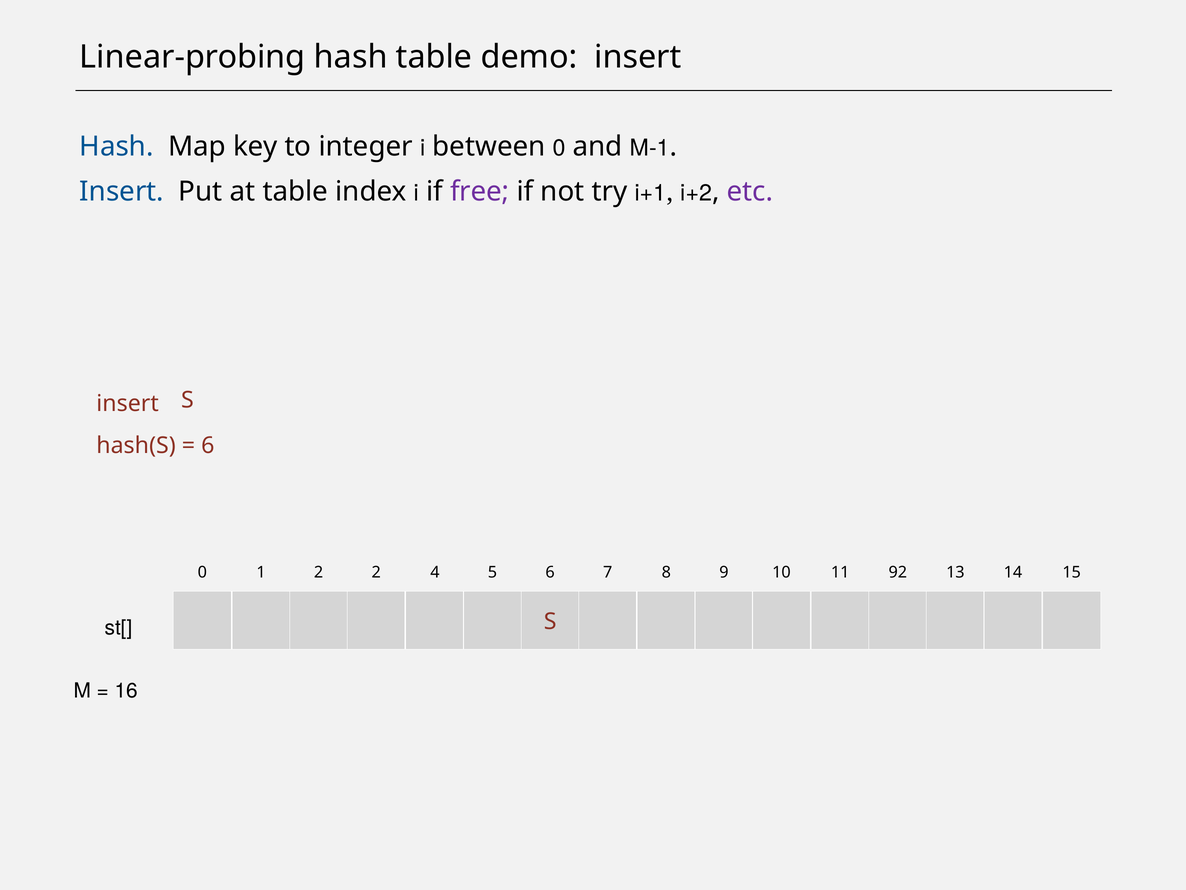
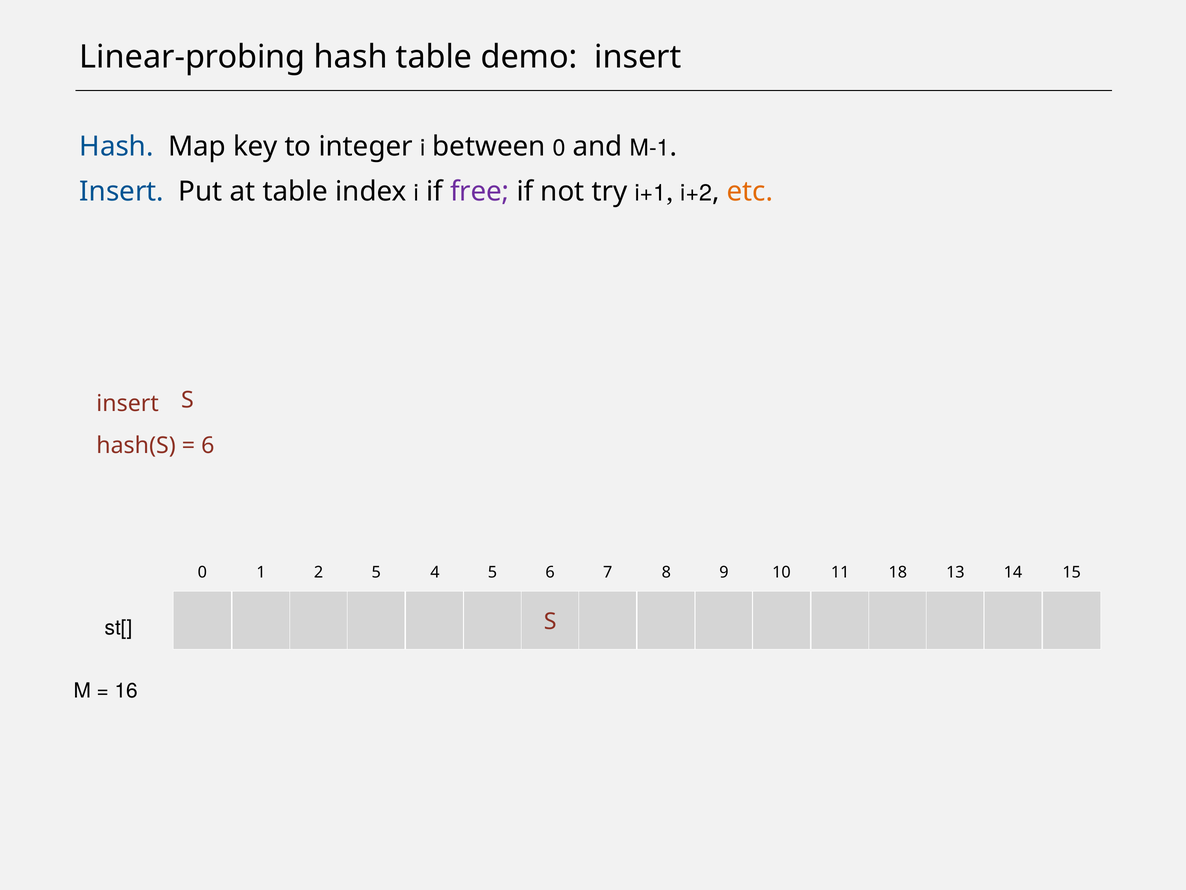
etc colour: purple -> orange
2 2: 2 -> 5
92: 92 -> 18
